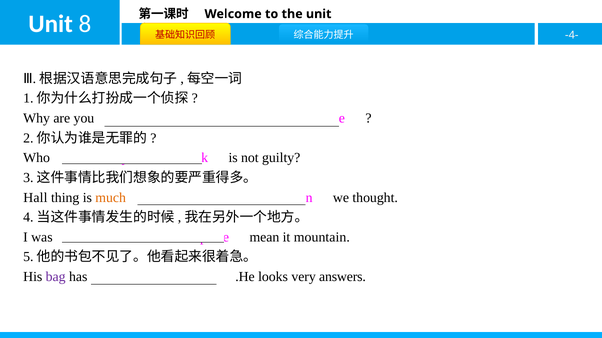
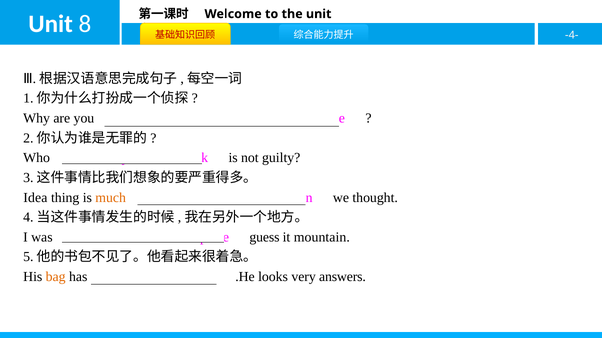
Hall: Hall -> Idea
mean: mean -> guess
bag colour: purple -> orange
